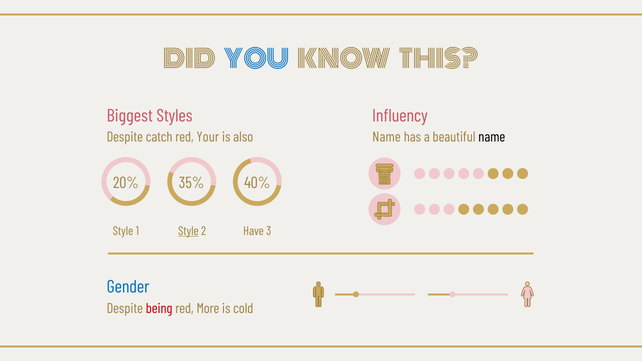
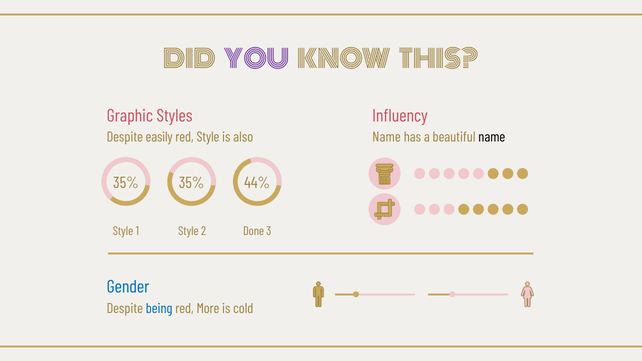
YOU colour: blue -> purple
Biggest: Biggest -> Graphic
catch: catch -> easily
red Your: Your -> Style
20% at (126, 183): 20% -> 35%
40%: 40% -> 44%
Style at (188, 231) underline: present -> none
Have: Have -> Done
being colour: red -> blue
